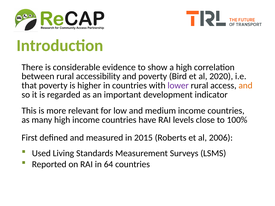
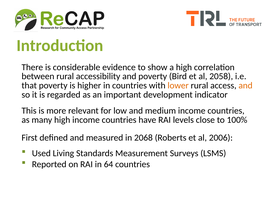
2020: 2020 -> 2058
lower colour: purple -> orange
2015: 2015 -> 2068
